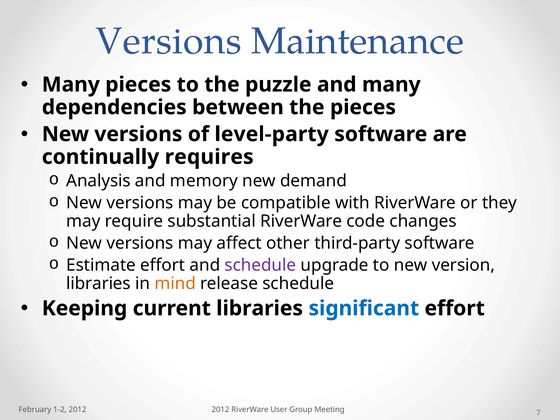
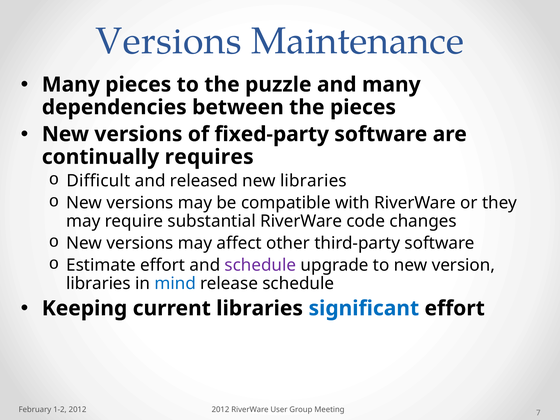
level-party: level-party -> fixed-party
Analysis: Analysis -> Difficult
memory: memory -> released
new demand: demand -> libraries
mind colour: orange -> blue
